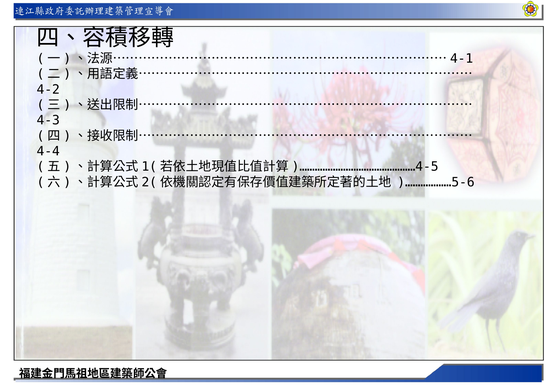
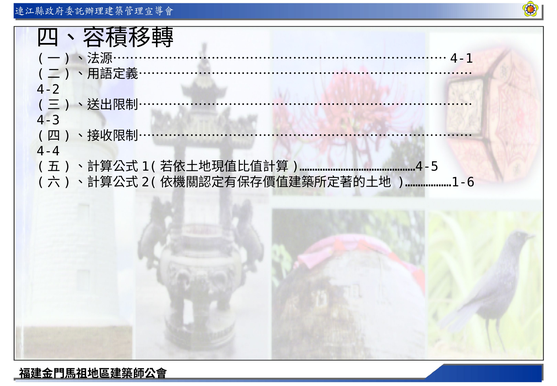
)………………5-6: )………………5-6 -> )………………1-6
